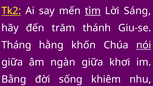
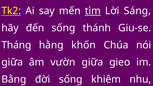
đến trăm: trăm -> sống
nói underline: present -> none
ngàn: ngàn -> vườn
khơi: khơi -> gieo
